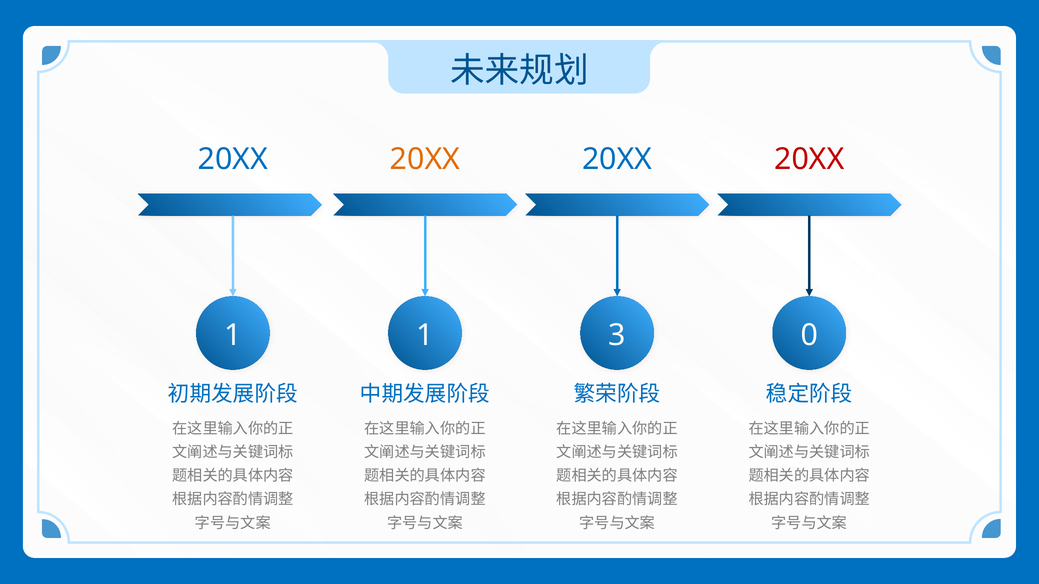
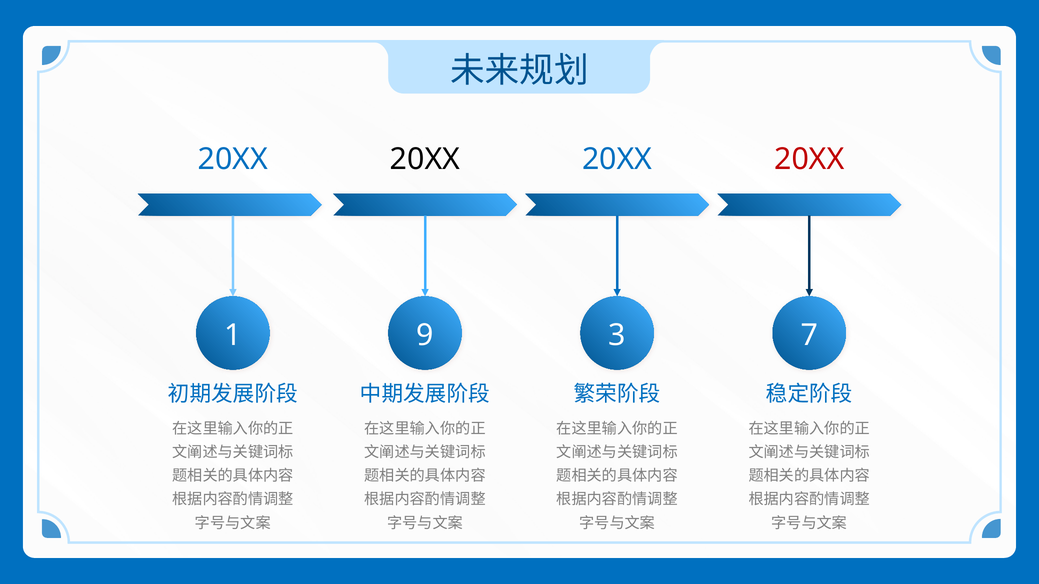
20XX at (425, 159) colour: orange -> black
1 1: 1 -> 9
0: 0 -> 7
